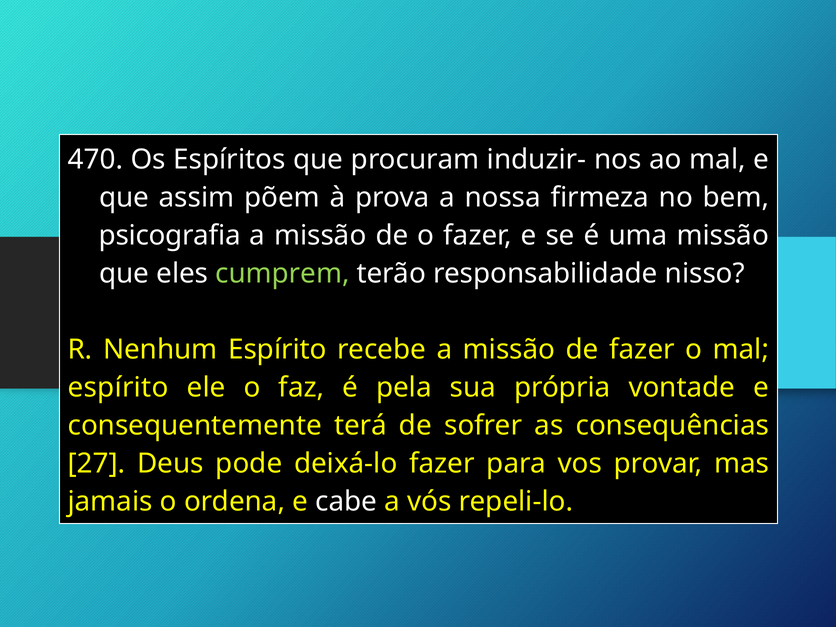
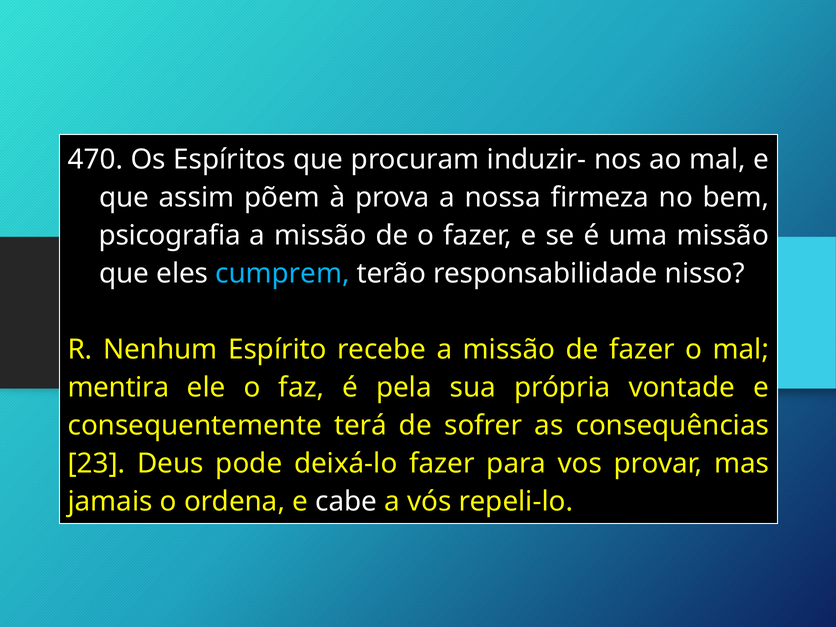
cumprem colour: light green -> light blue
espírito at (118, 388): espírito -> mentira
27: 27 -> 23
